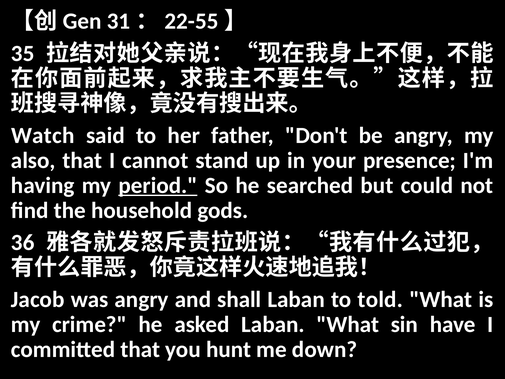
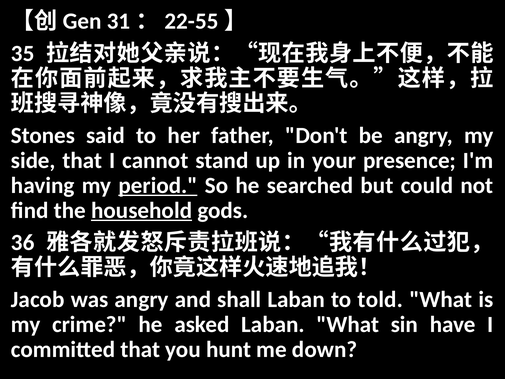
Watch: Watch -> Stones
also: also -> side
household underline: none -> present
